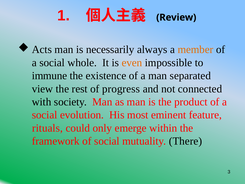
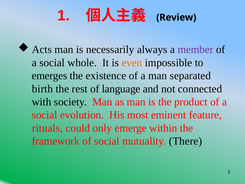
member colour: orange -> purple
immune: immune -> emerges
view: view -> birth
progress: progress -> language
